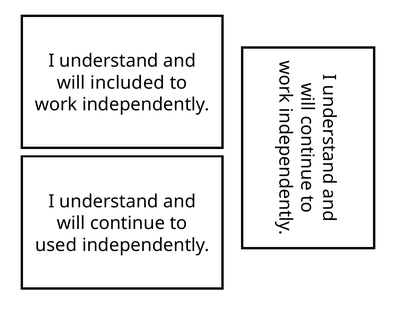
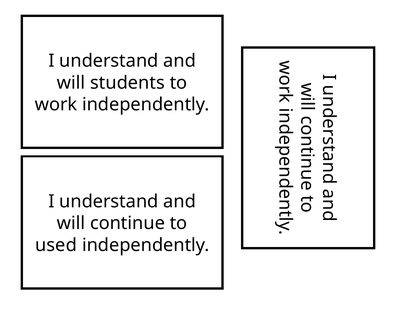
included: included -> students
